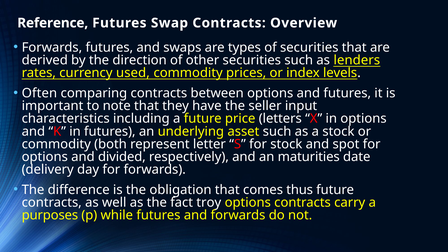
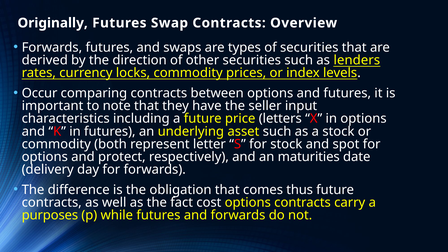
Reference: Reference -> Originally
used: used -> locks
Often: Often -> Occur
divided: divided -> protect
troy: troy -> cost
